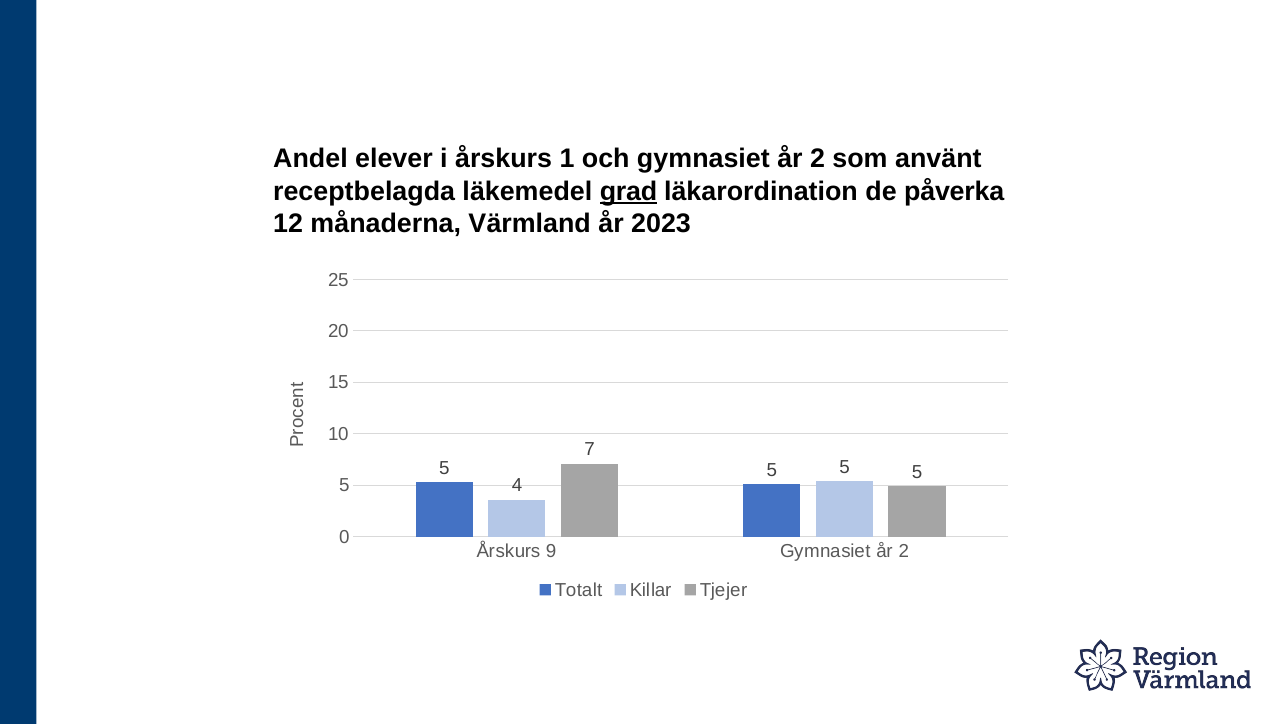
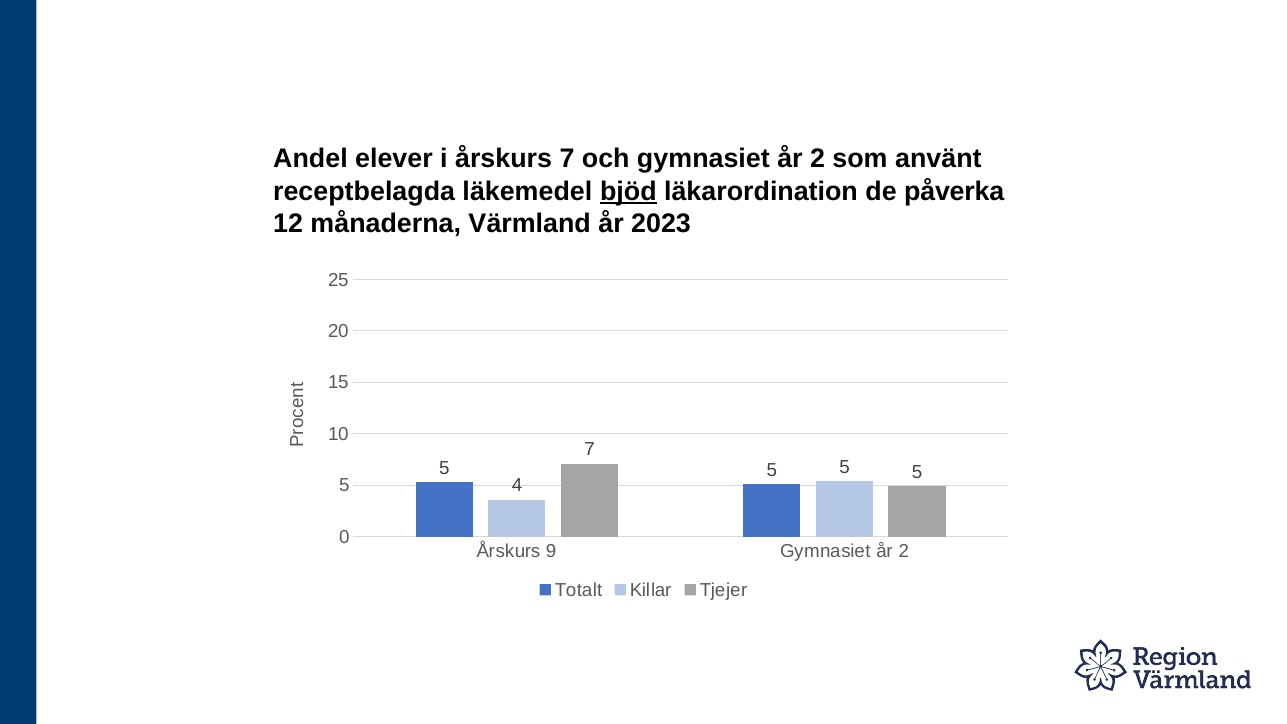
årskurs 1: 1 -> 7
grad: grad -> bjöd
